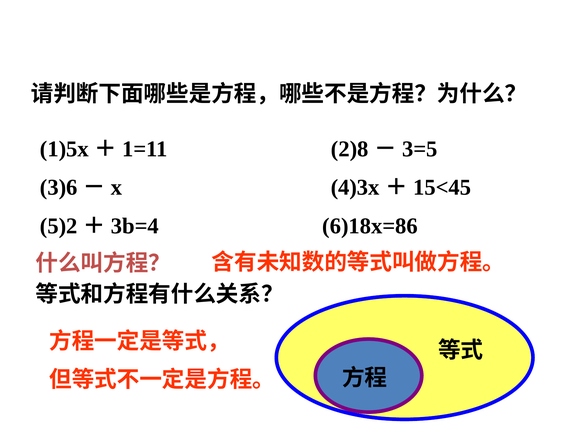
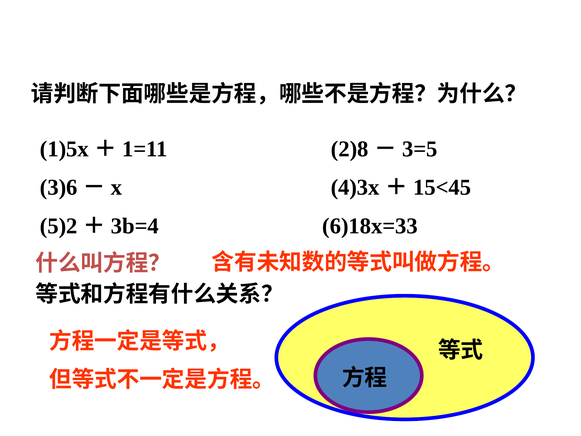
6)18x=86: 6)18x=86 -> 6)18x=33
